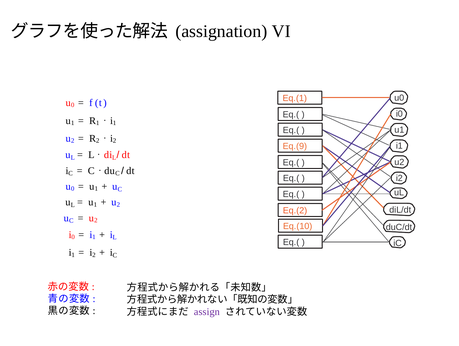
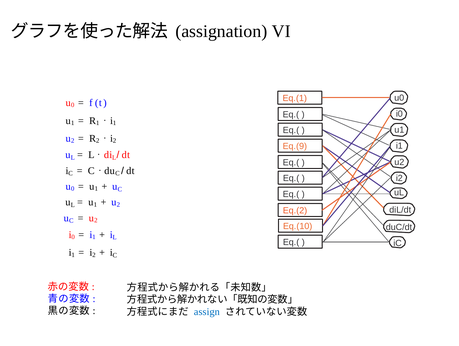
assign colour: purple -> blue
